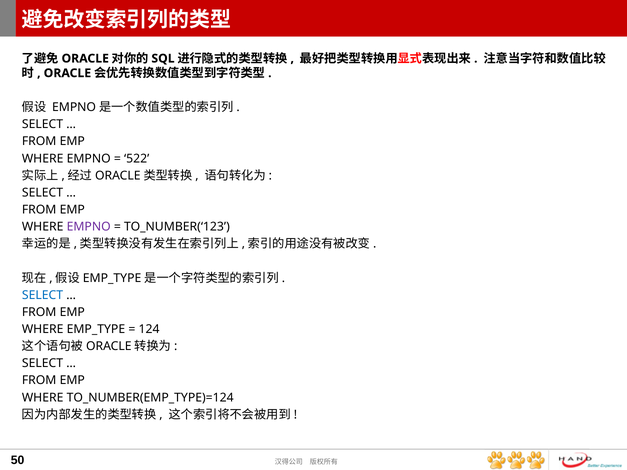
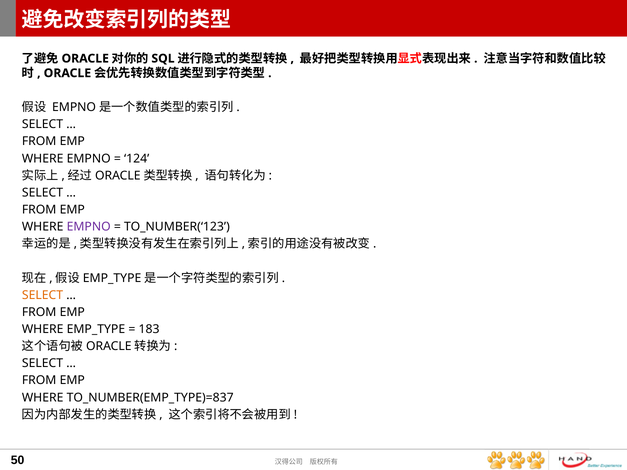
522: 522 -> 124
SELECT at (43, 295) colour: blue -> orange
124: 124 -> 183
TO_NUMBER(EMP_TYPE)=124: TO_NUMBER(EMP_TYPE)=124 -> TO_NUMBER(EMP_TYPE)=837
